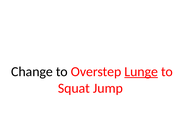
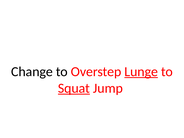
Squat underline: none -> present
